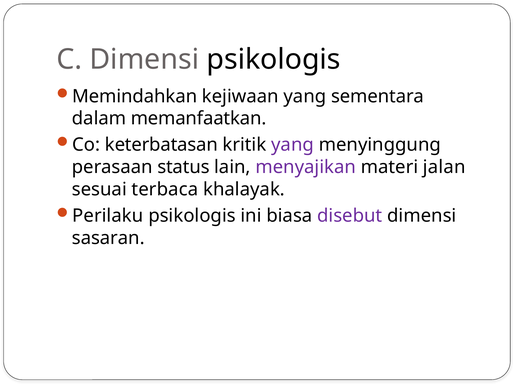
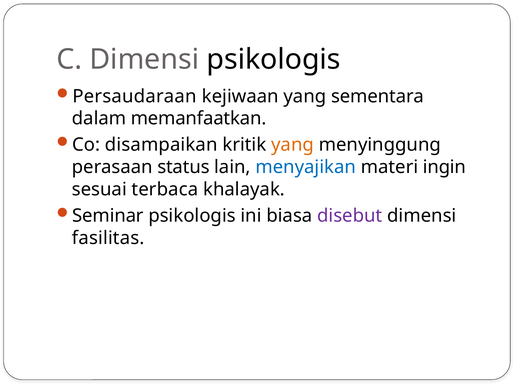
Memindahkan: Memindahkan -> Persaudaraan
keterbatasan: keterbatasan -> disampaikan
yang at (293, 145) colour: purple -> orange
menyajikan colour: purple -> blue
jalan: jalan -> ingin
Perilaku: Perilaku -> Seminar
sasaran: sasaran -> fasilitas
